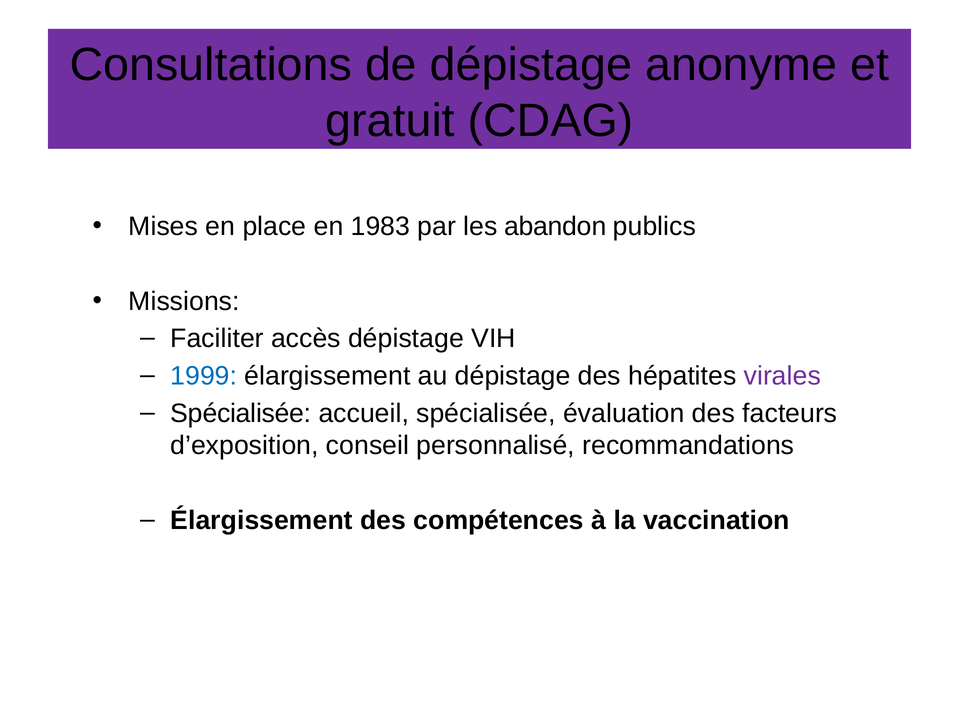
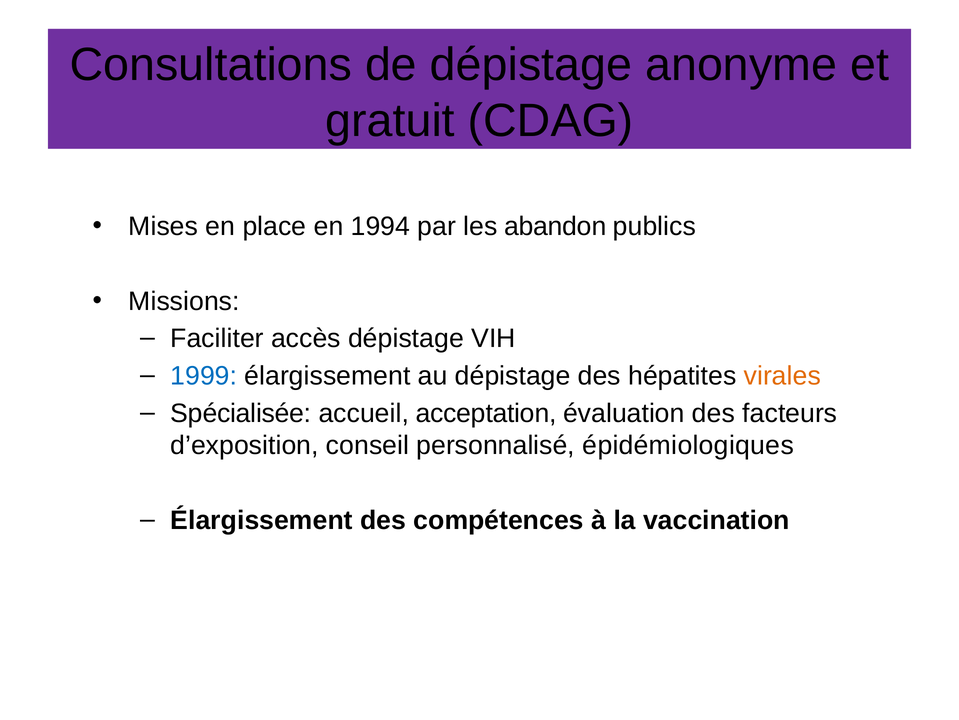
1983: 1983 -> 1994
virales colour: purple -> orange
accueil spécialisée: spécialisée -> acceptation
recommandations: recommandations -> épidémiologiques
